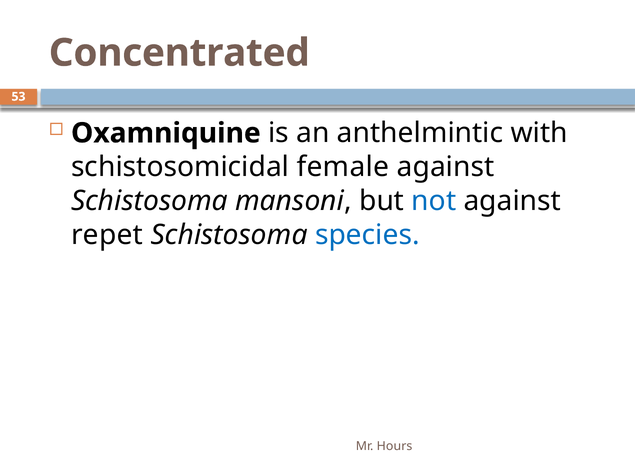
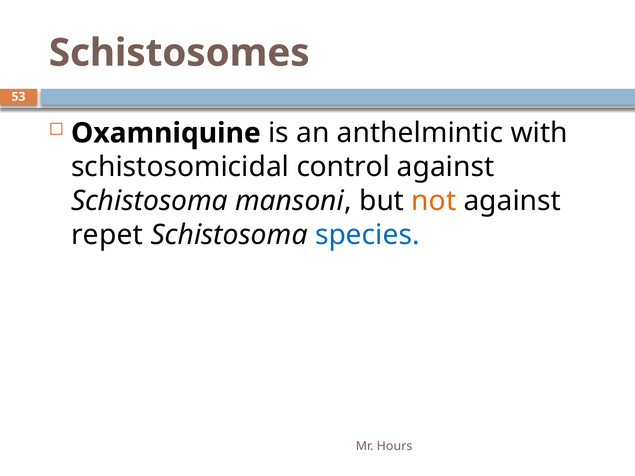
Concentrated: Concentrated -> Schistosomes
female: female -> control
not colour: blue -> orange
